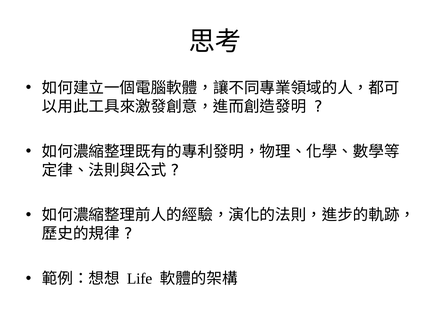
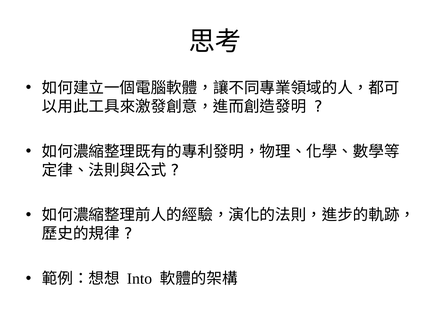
Life: Life -> Into
